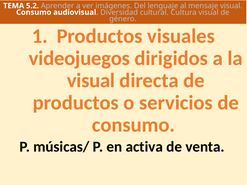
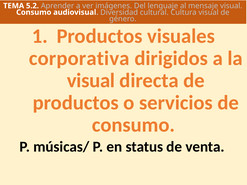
videojuegos: videojuegos -> corporativa
activa: activa -> status
